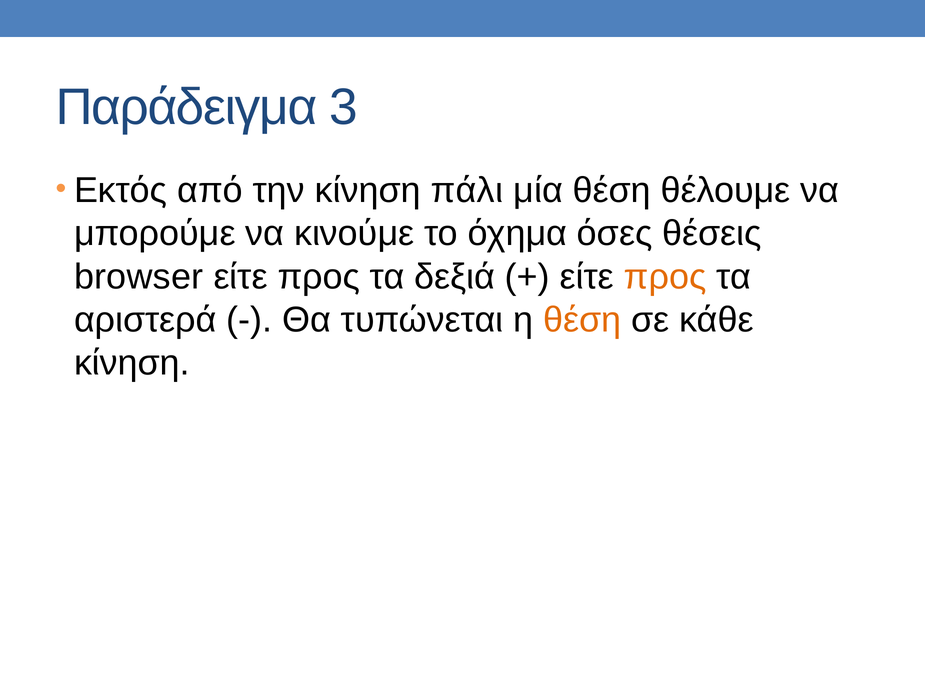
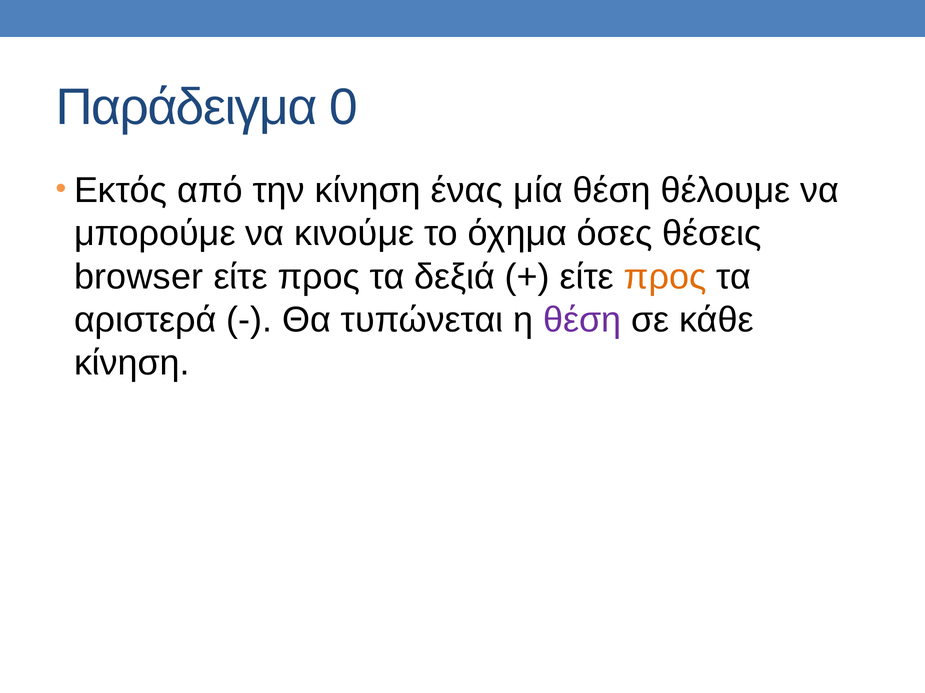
3: 3 -> 0
πάλι: πάλι -> ένας
θέση at (582, 320) colour: orange -> purple
